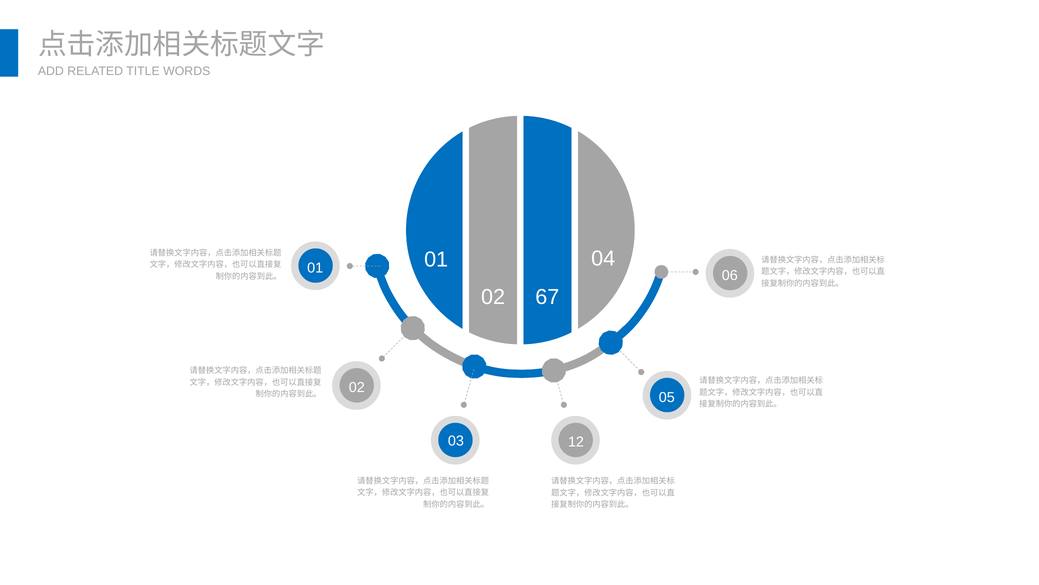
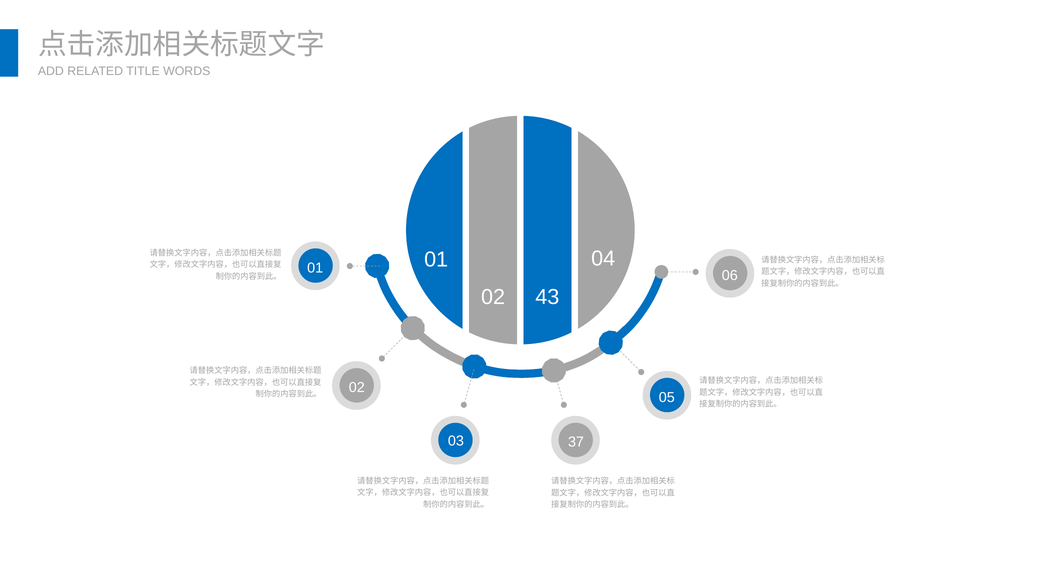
67: 67 -> 43
12: 12 -> 37
